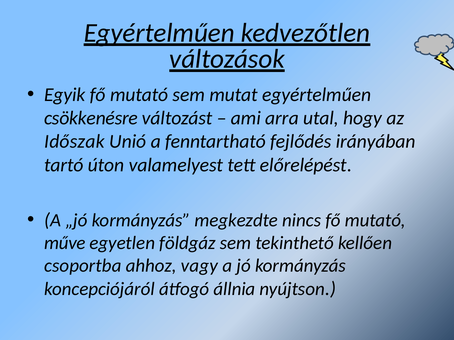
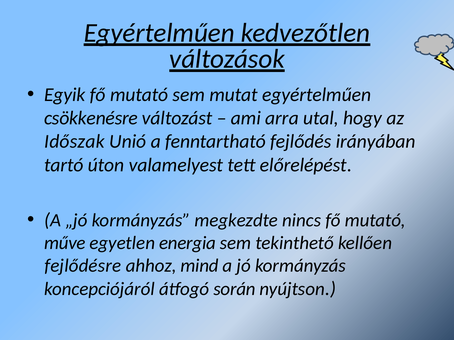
földgáz: földgáz -> energia
csoportba: csoportba -> fejlődésre
vagy: vagy -> mind
állnia: állnia -> során
